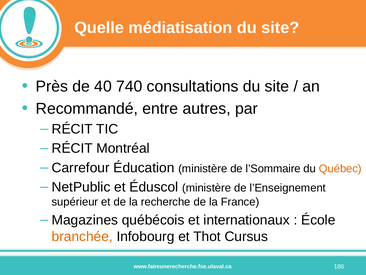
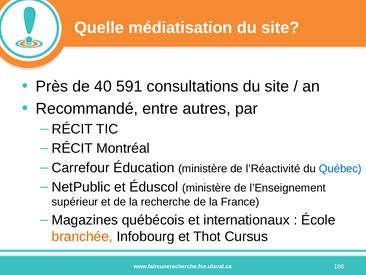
740: 740 -> 591
l’Sommaire: l’Sommaire -> l’Réactivité
Québec colour: orange -> blue
